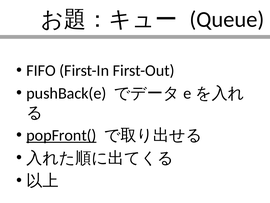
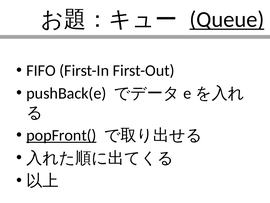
Queue underline: none -> present
